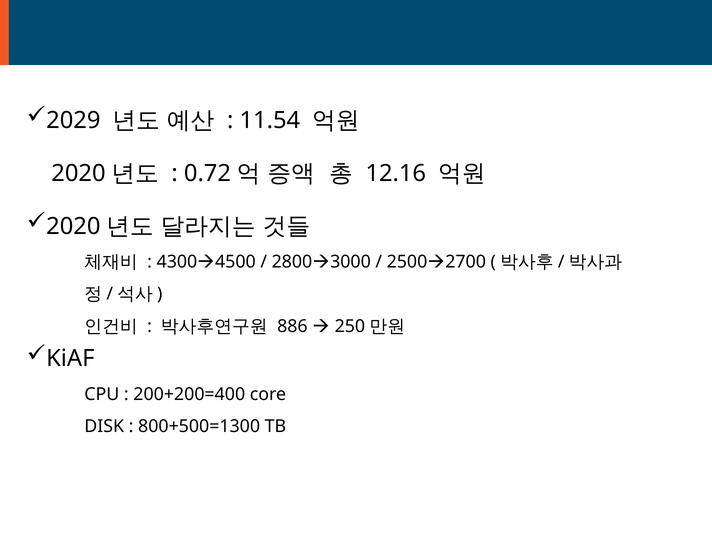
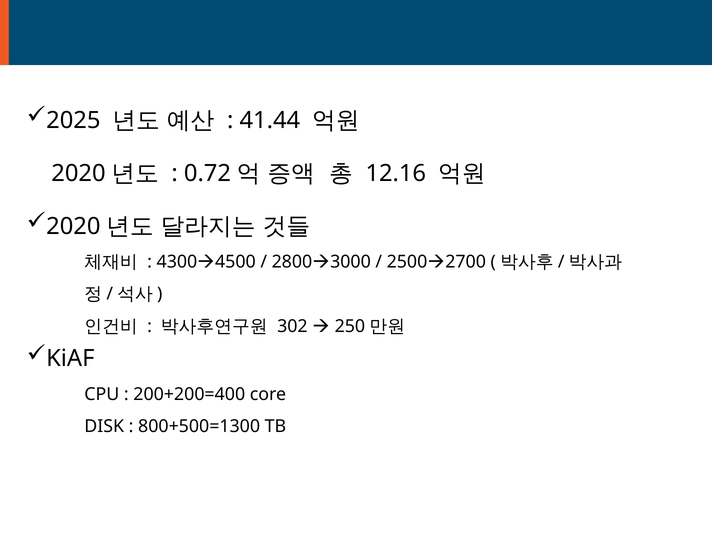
2029: 2029 -> 2025
11.54: 11.54 -> 41.44
886: 886 -> 302
